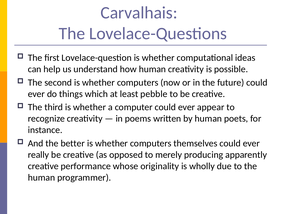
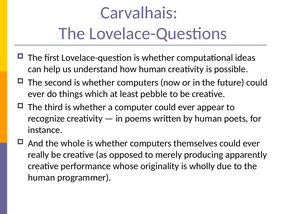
better: better -> whole
